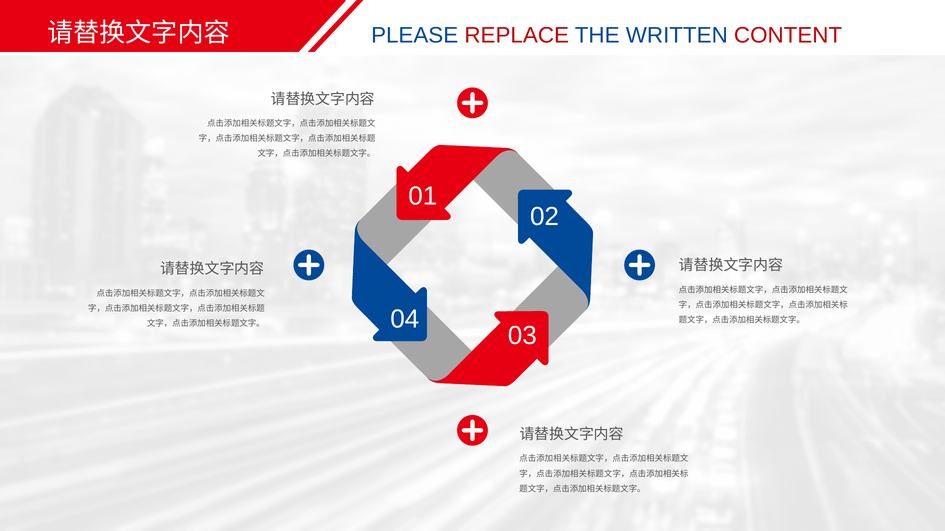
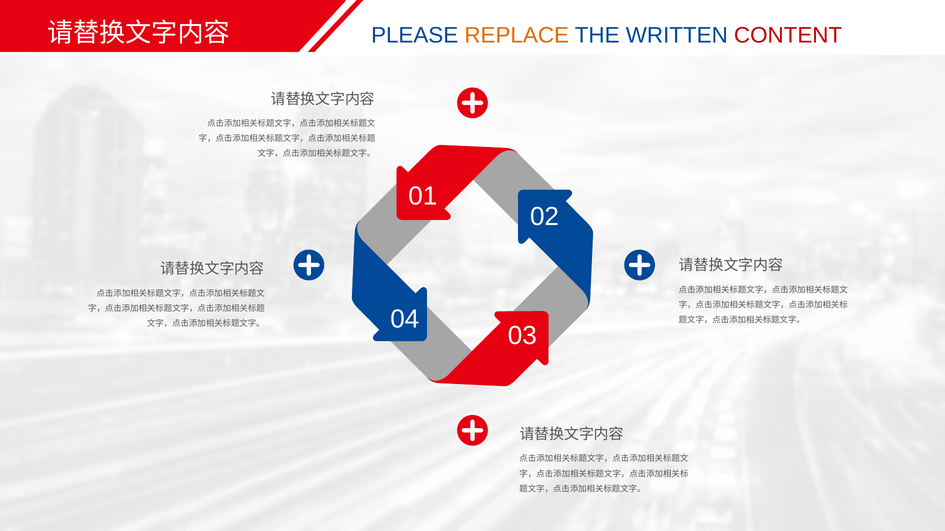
REPLACE colour: red -> orange
